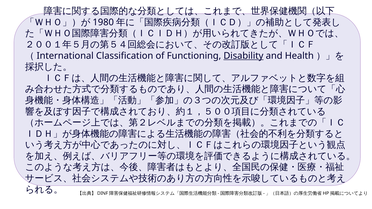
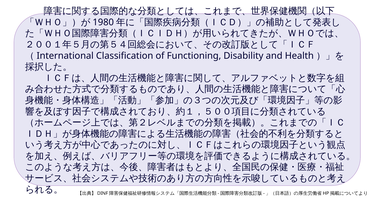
Disability underline: present -> none
